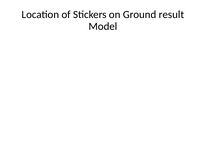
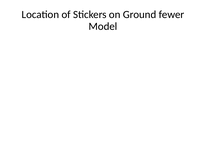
result: result -> fewer
